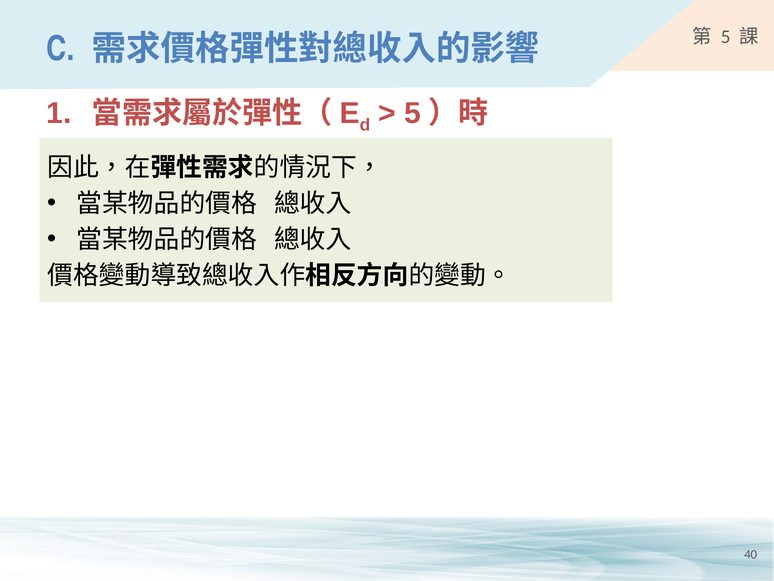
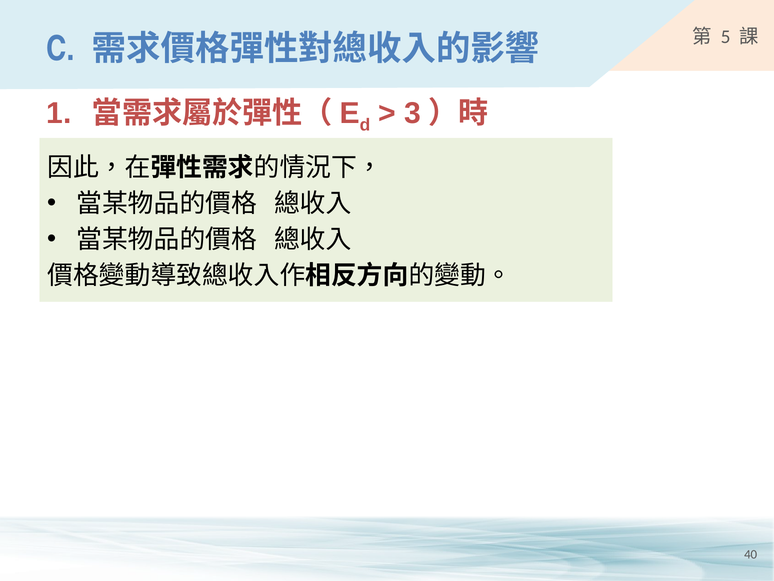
5 at (413, 113): 5 -> 3
